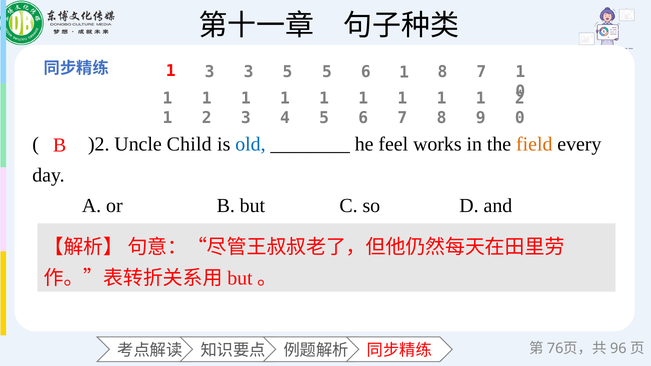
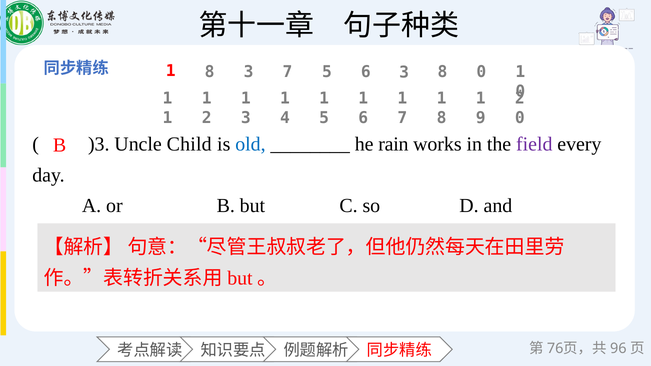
3 at (210, 72): 3 -> 8
3 5: 5 -> 7
5 6 1: 1 -> 3
8 7: 7 -> 0
)2: )2 -> )3
feel: feel -> rain
field colour: orange -> purple
